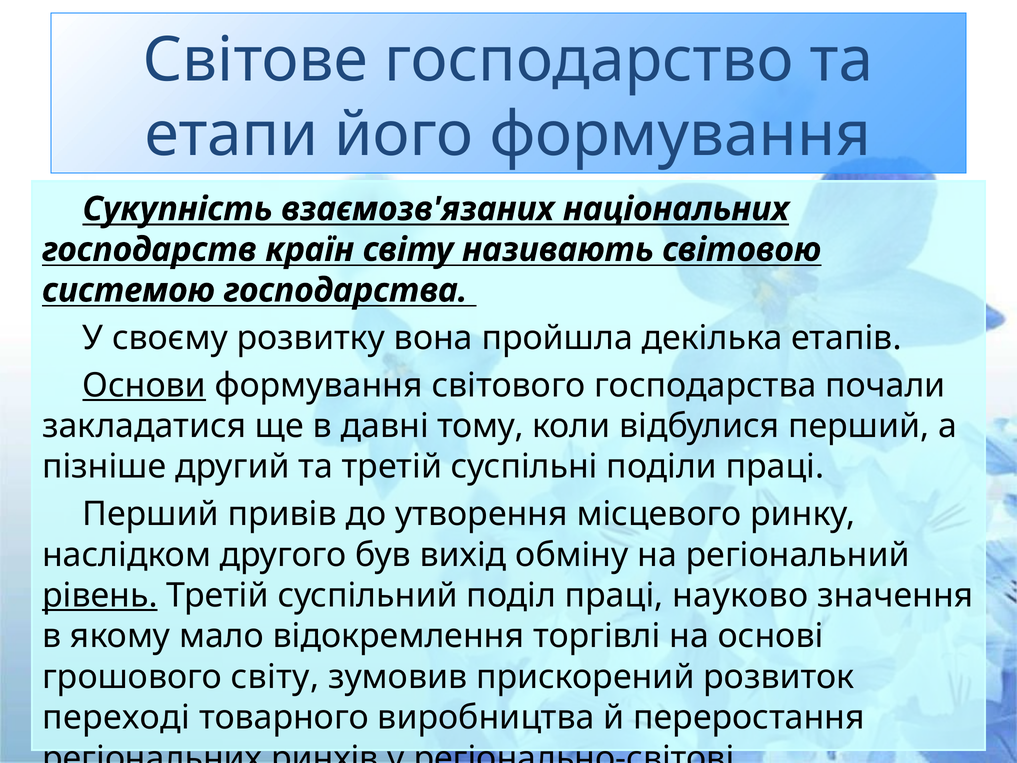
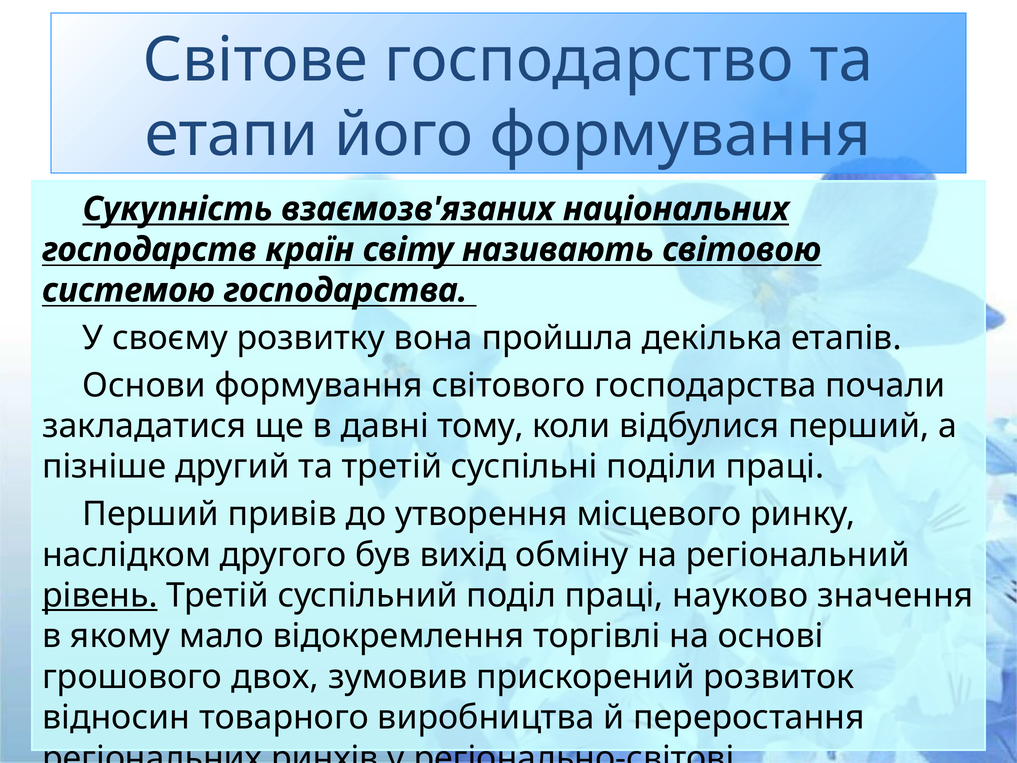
Основи underline: present -> none
грошового світу: світу -> двох
переході: переході -> відносин
